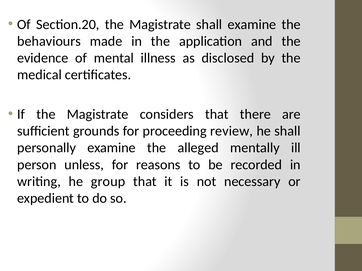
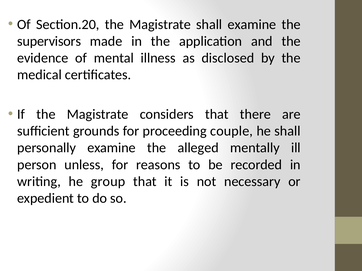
behaviours: behaviours -> supervisors
review: review -> couple
